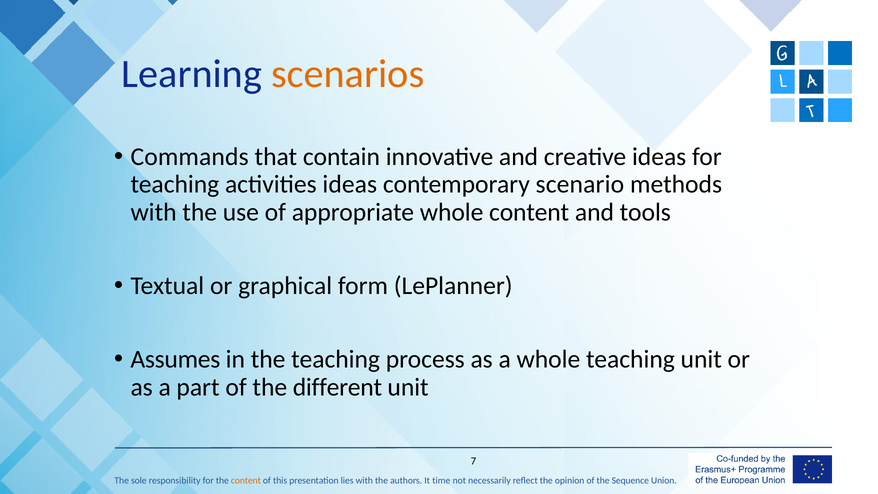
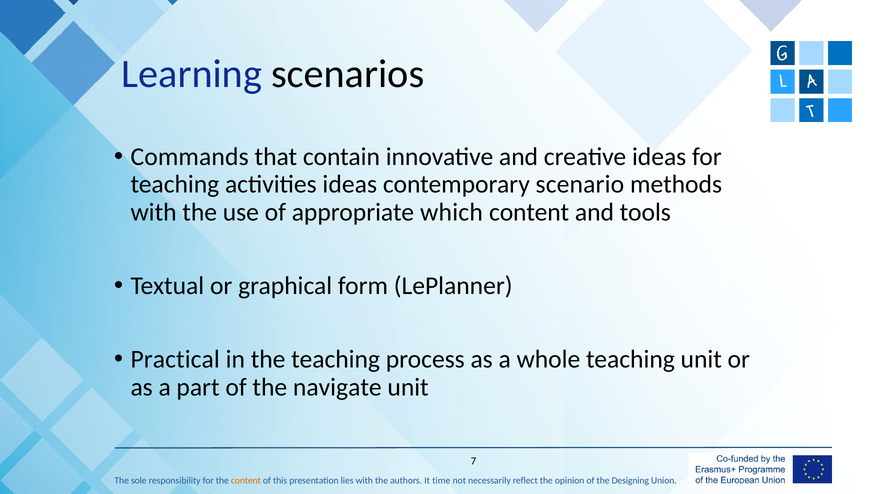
scenarios colour: orange -> black
appropriate whole: whole -> which
Assumes: Assumes -> Practical
different: different -> navigate
Sequence: Sequence -> Designing
